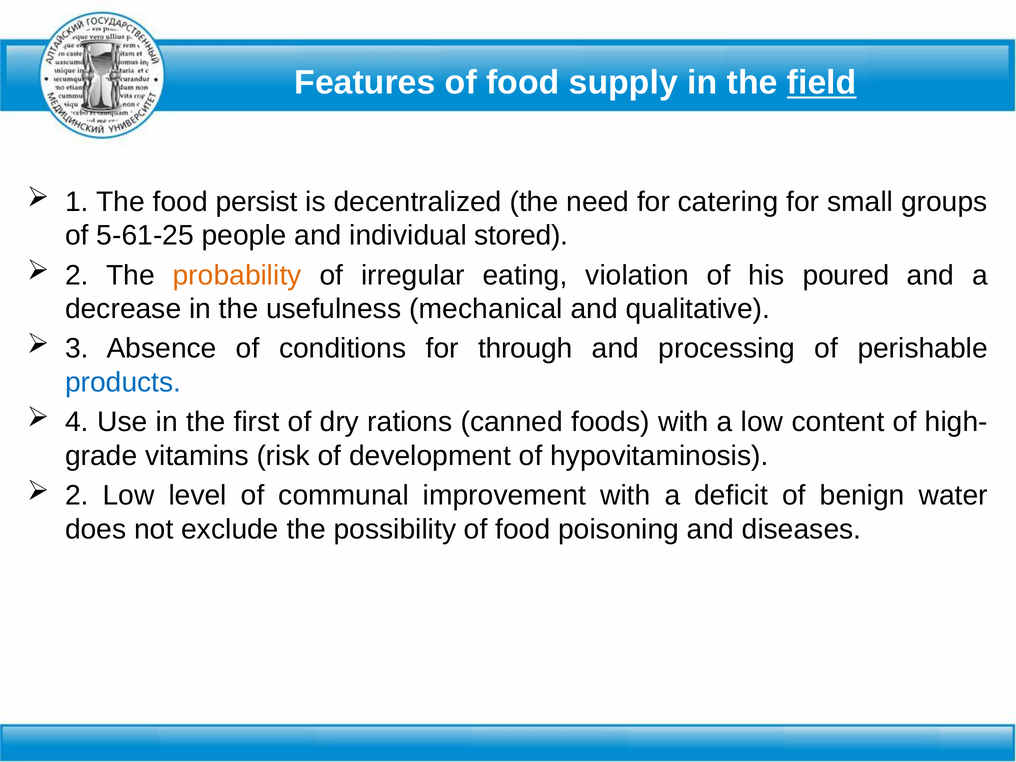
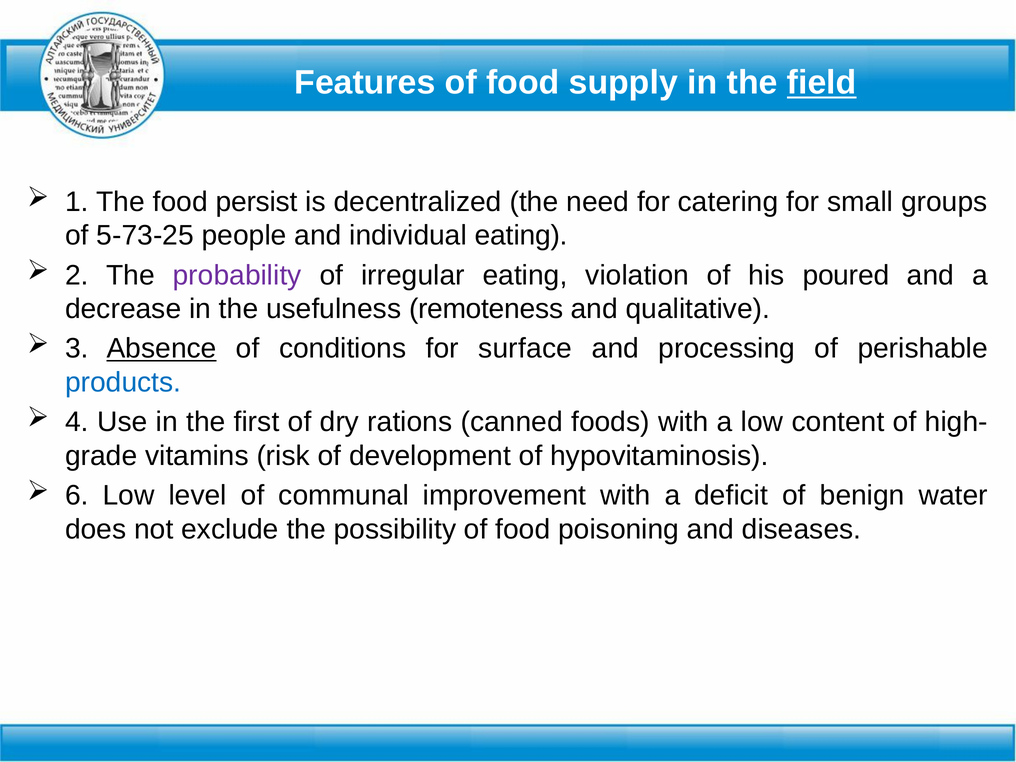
5-61-25: 5-61-25 -> 5-73-25
individual stored: stored -> eating
probability colour: orange -> purple
mechanical: mechanical -> remoteness
Absence underline: none -> present
through: through -> surface
2 at (77, 495): 2 -> 6
